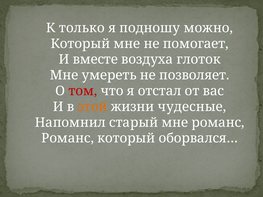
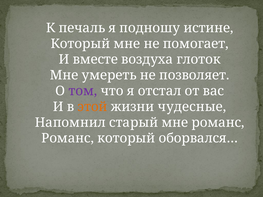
только: только -> печаль
можно: можно -> истине
том colour: red -> purple
